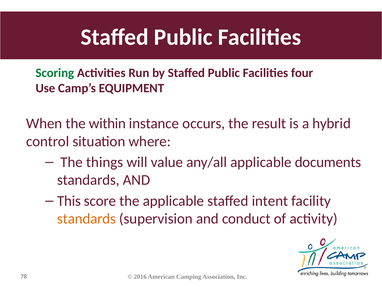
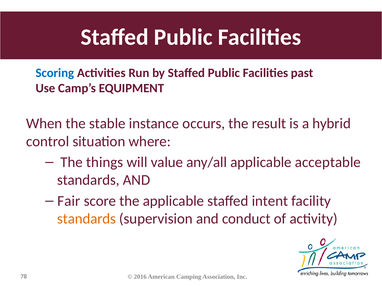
Scoring colour: green -> blue
four: four -> past
within: within -> stable
documents: documents -> acceptable
This: This -> Fair
